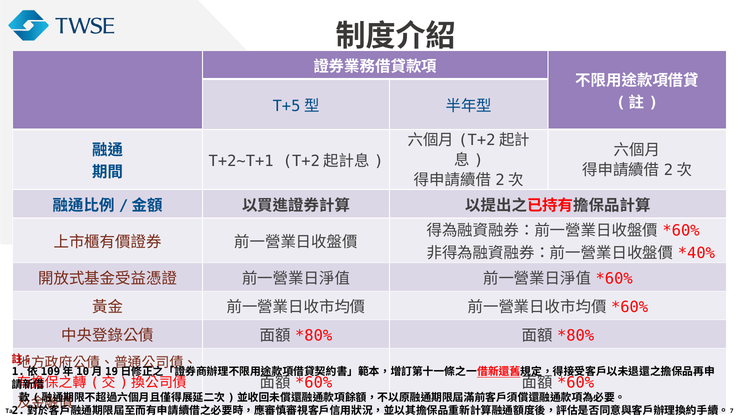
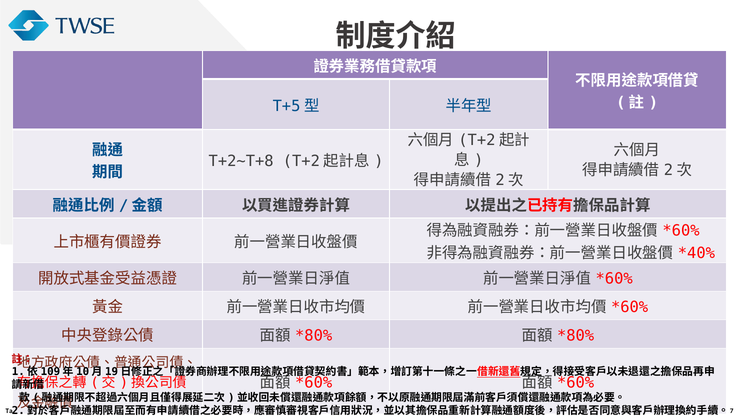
T+2~T+1: T+2~T+1 -> T+2~T+8
